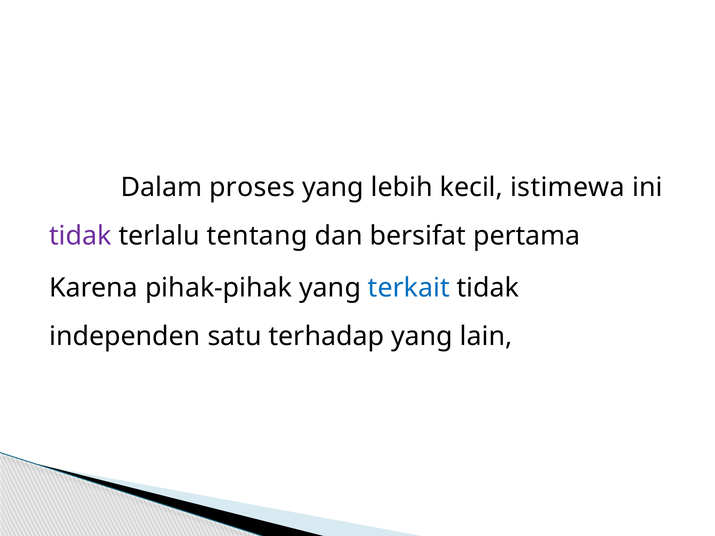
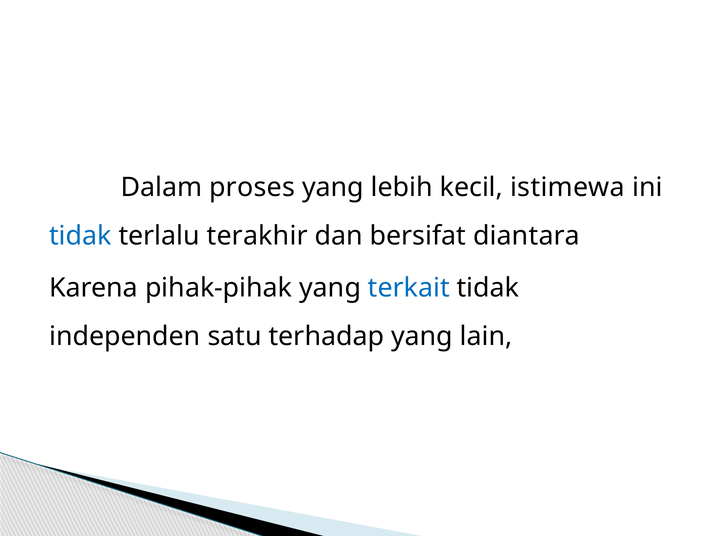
tidak at (80, 236) colour: purple -> blue
tentang: tentang -> terakhir
pertama: pertama -> diantara
